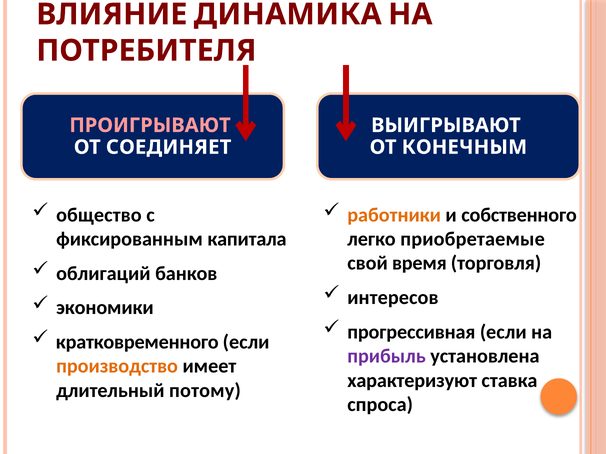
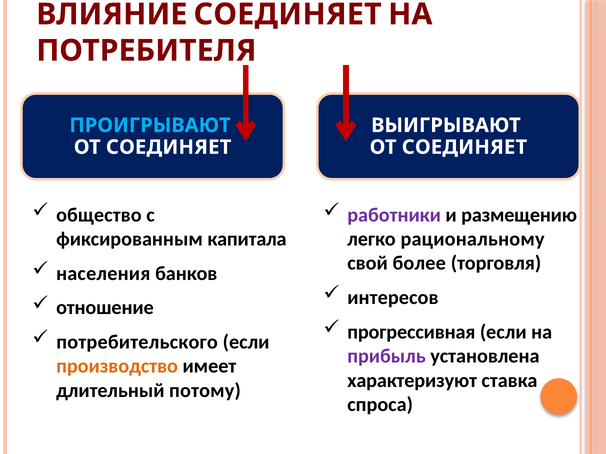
ВЛИЯНИЕ ДИНАМИКА: ДИНАМИКА -> СОЕДИНЯЕТ
ПРОИГРЫВАЮТ colour: pink -> light blue
КОНЕЧНЫМ at (464, 147): КОНЕЧНЫМ -> СОЕДИНЯЕТ
работники colour: orange -> purple
собственного: собственного -> размещению
приобретаемые: приобретаемые -> рациональному
время: время -> более
облигаций: облигаций -> населения
экономики: экономики -> отношение
кратковременного: кратковременного -> потребительского
